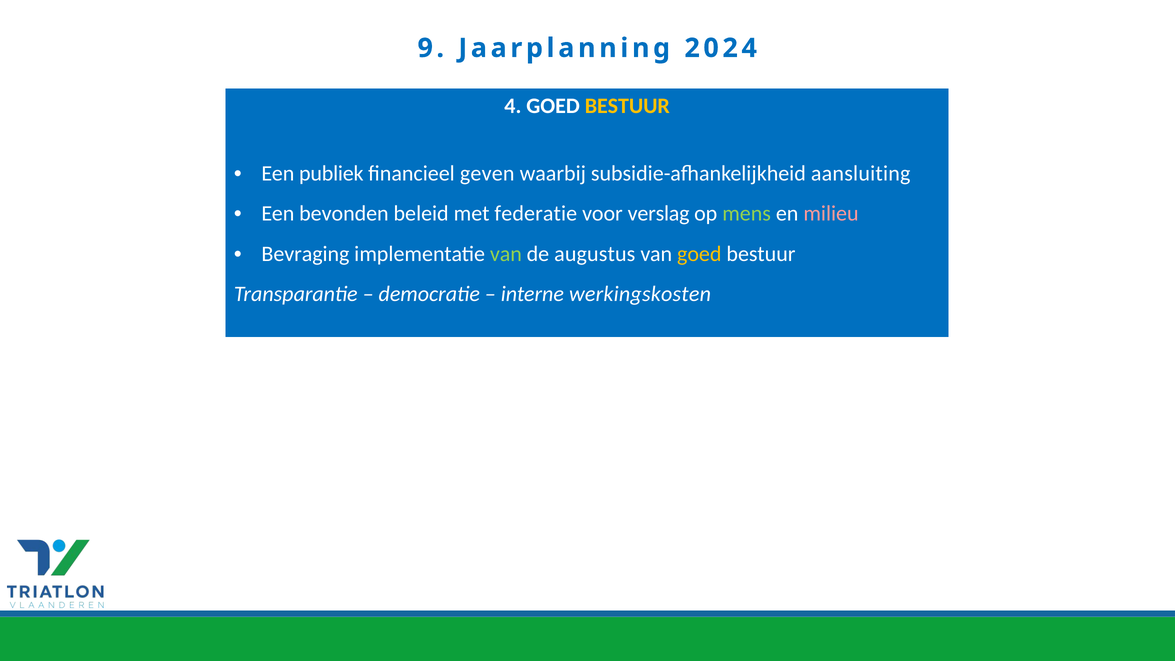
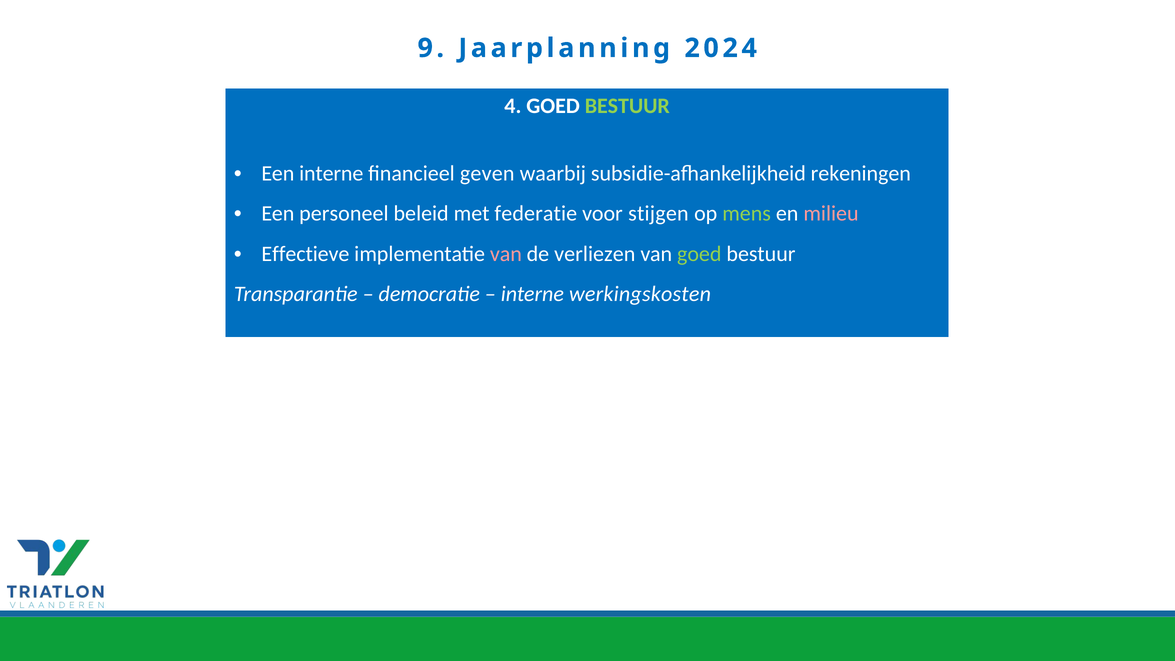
BESTUUR at (627, 106) colour: yellow -> light green
Een publiek: publiek -> interne
aansluiting: aansluiting -> rekeningen
bevonden: bevonden -> personeel
verslag: verslag -> stijgen
Bevraging: Bevraging -> Effectieve
van at (506, 254) colour: light green -> pink
augustus: augustus -> verliezen
goed at (699, 254) colour: yellow -> light green
